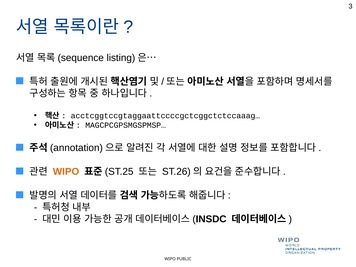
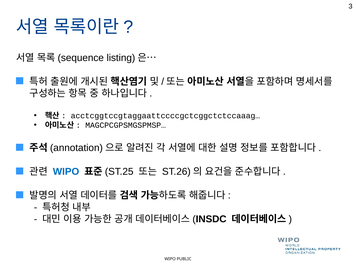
WIPO at (66, 172) colour: orange -> blue
